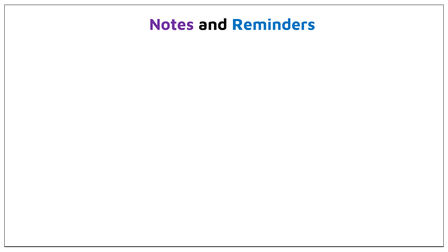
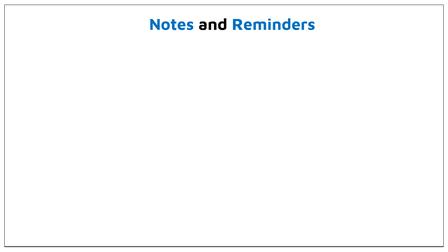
Notes colour: purple -> blue
